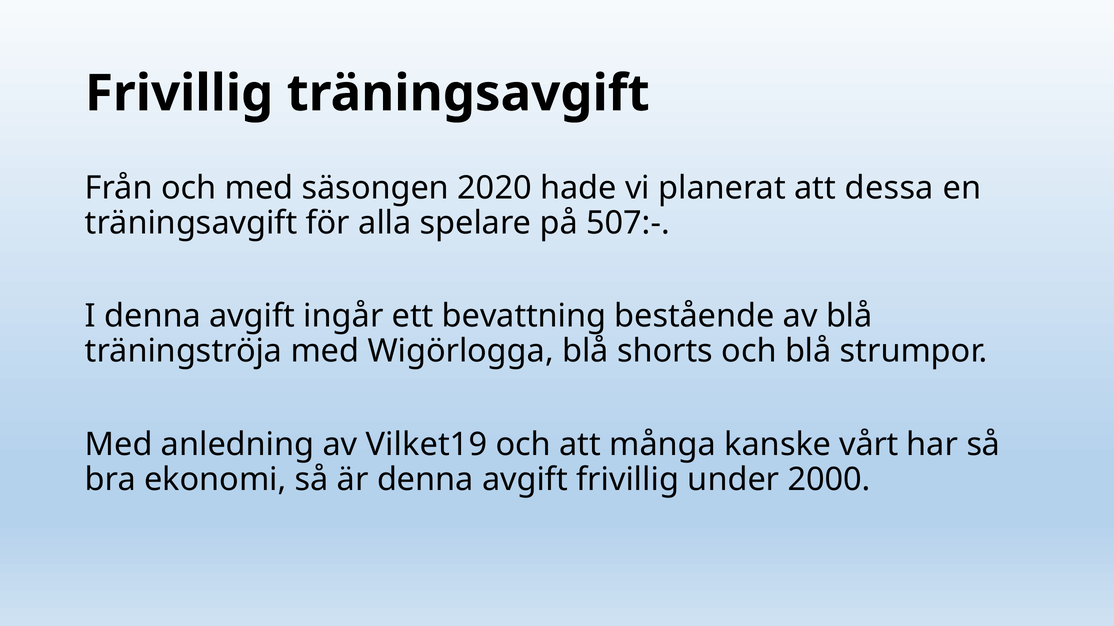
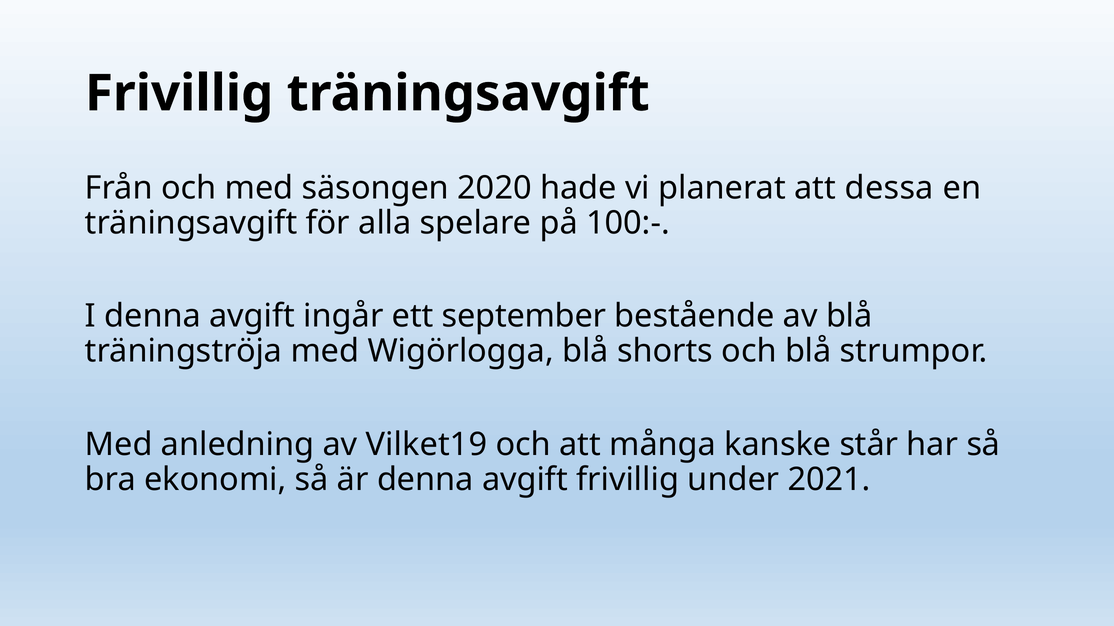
507:-: 507:- -> 100:-
bevattning: bevattning -> september
vårt: vårt -> står
2000: 2000 -> 2021
